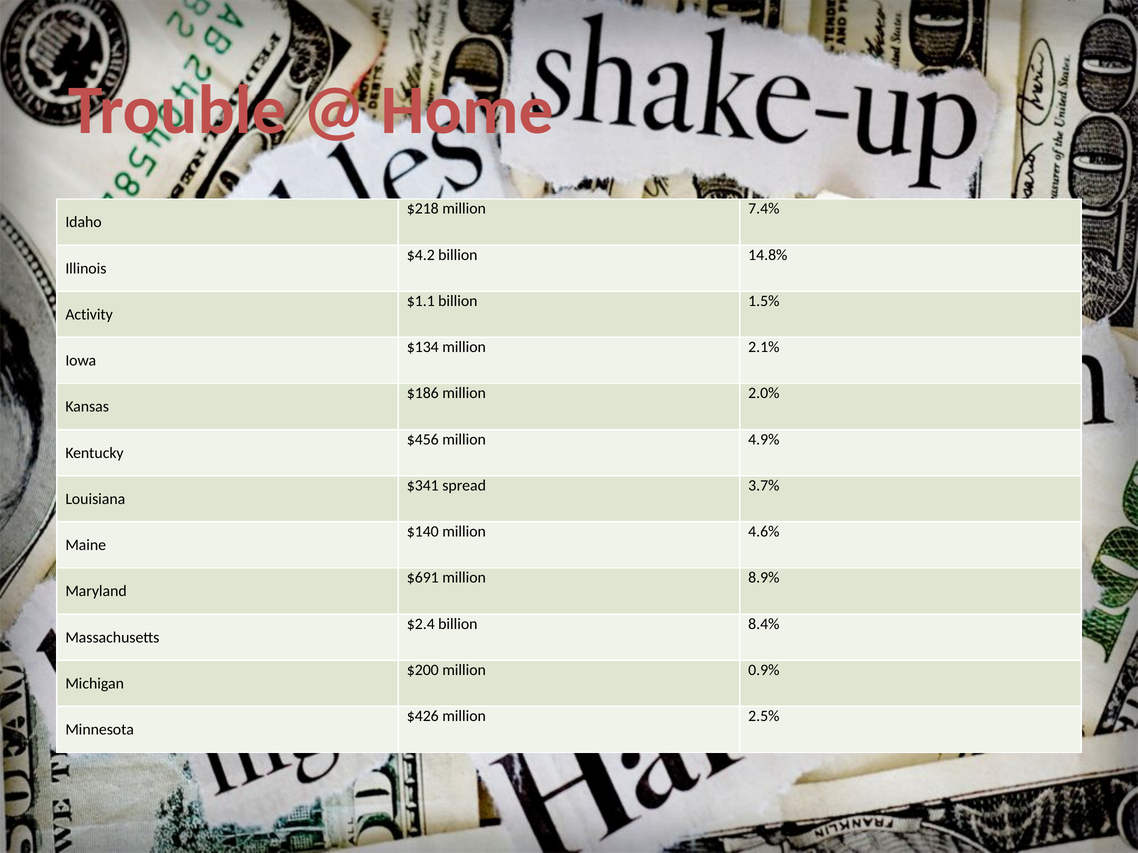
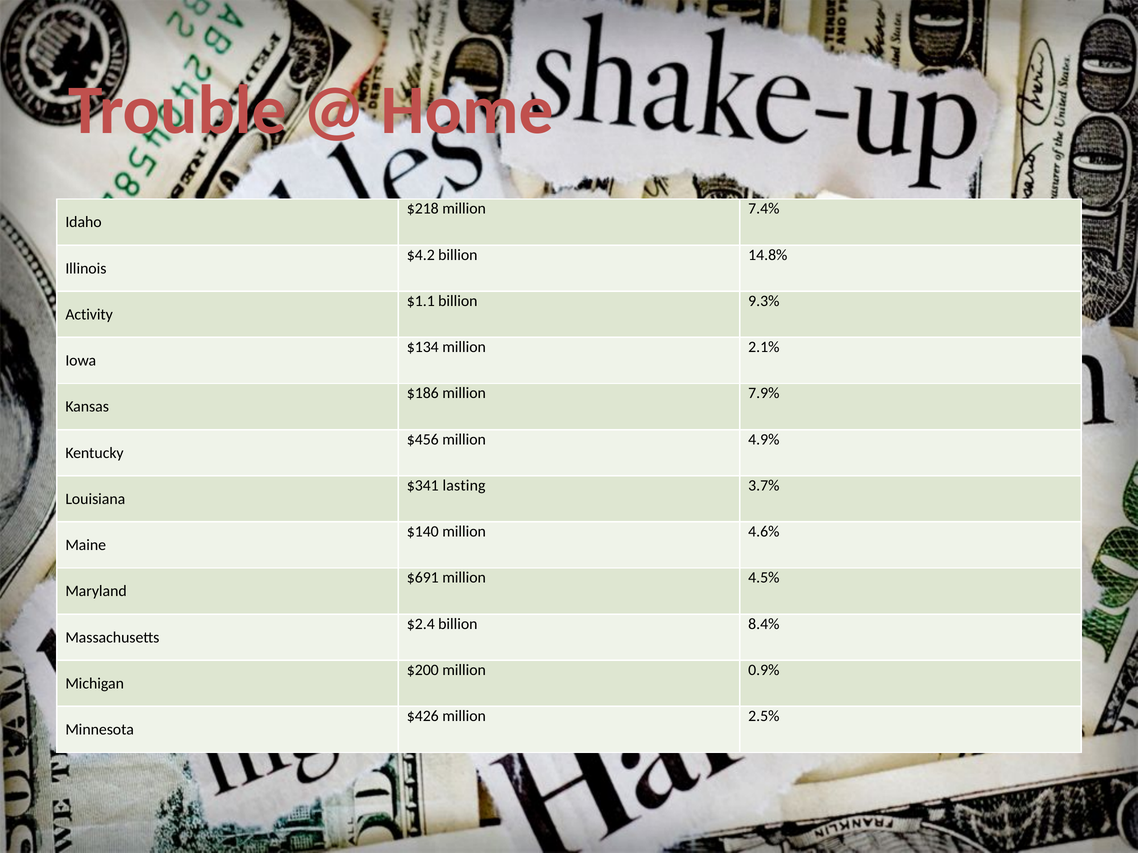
1.5%: 1.5% -> 9.3%
2.0%: 2.0% -> 7.9%
spread: spread -> lasting
8.9%: 8.9% -> 4.5%
